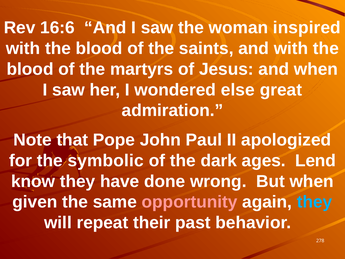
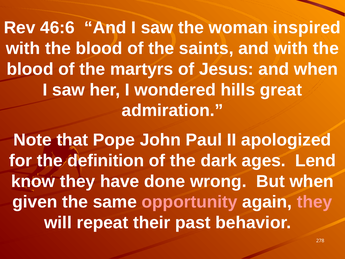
16:6: 16:6 -> 46:6
else: else -> hills
symbolic: symbolic -> definition
they at (314, 202) colour: light blue -> pink
